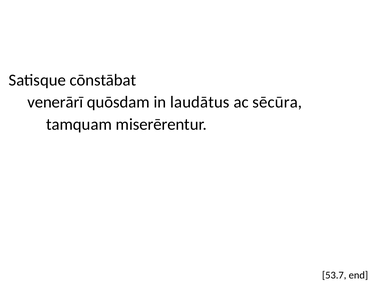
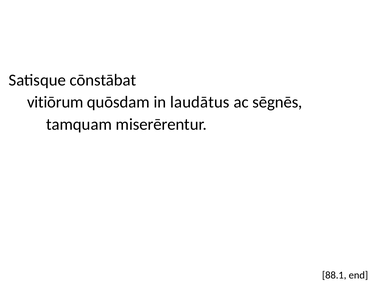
venerārī: venerārī -> vitiōrum
sēcūra: sēcūra -> sēgnēs
53.7: 53.7 -> 88.1
